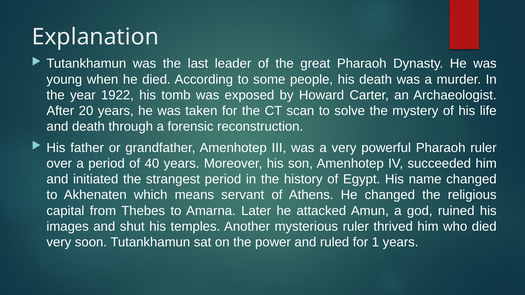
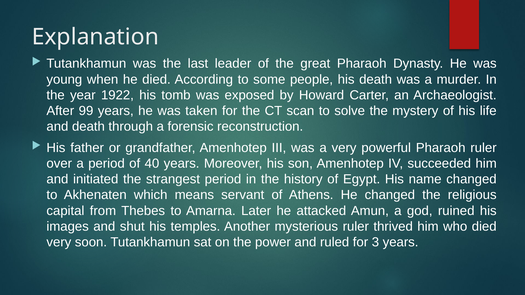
20: 20 -> 99
1: 1 -> 3
